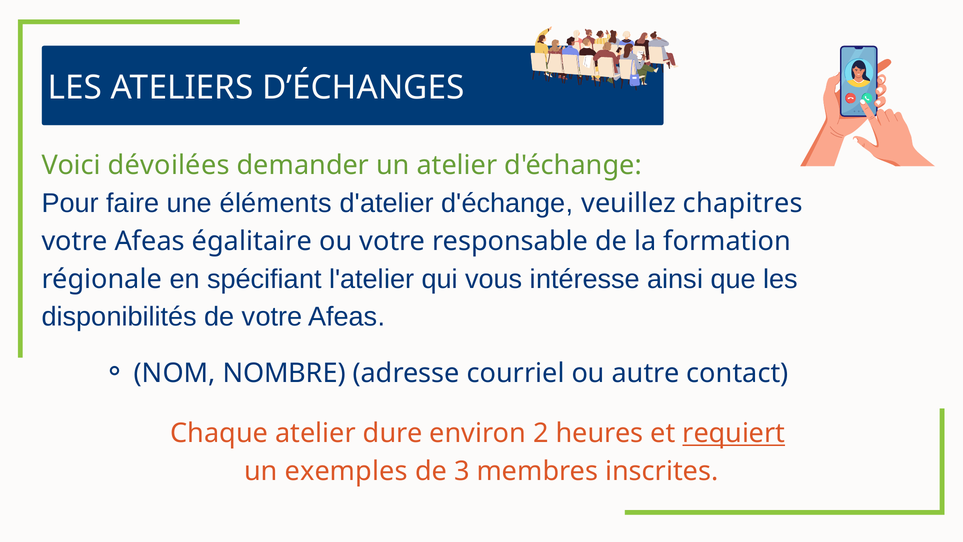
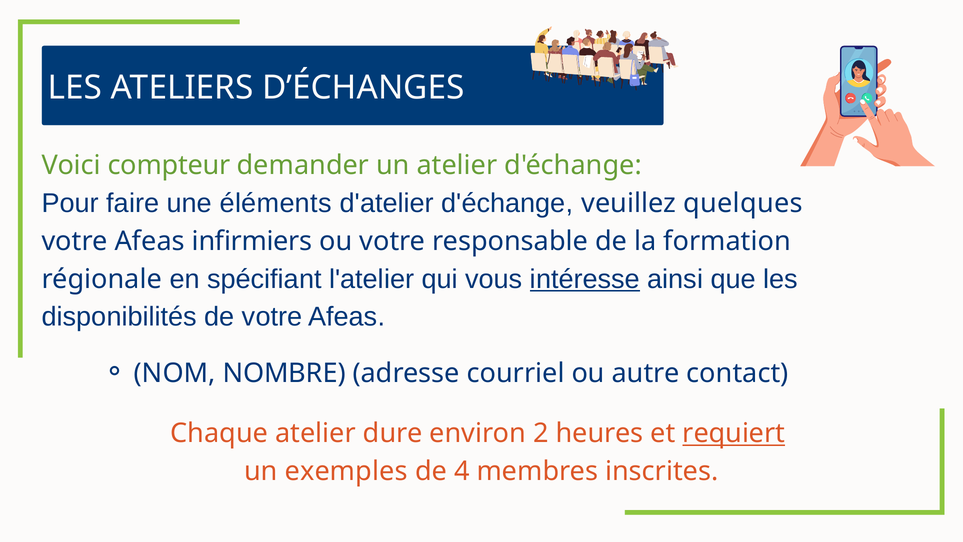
dévoilées: dévoilées -> compteur
chapitres: chapitres -> quelques
égalitaire: égalitaire -> infirmiers
intéresse underline: none -> present
3: 3 -> 4
